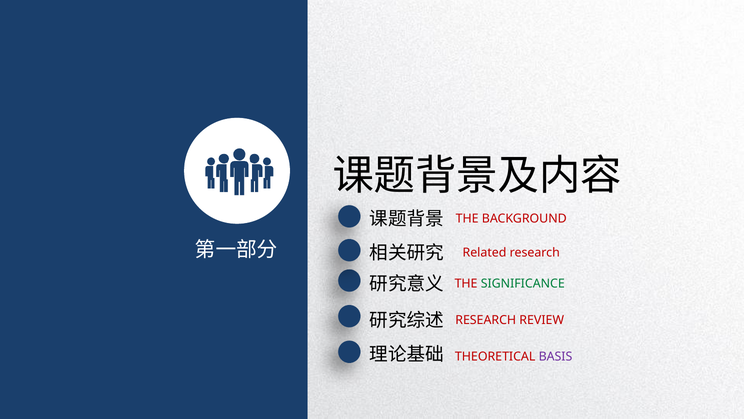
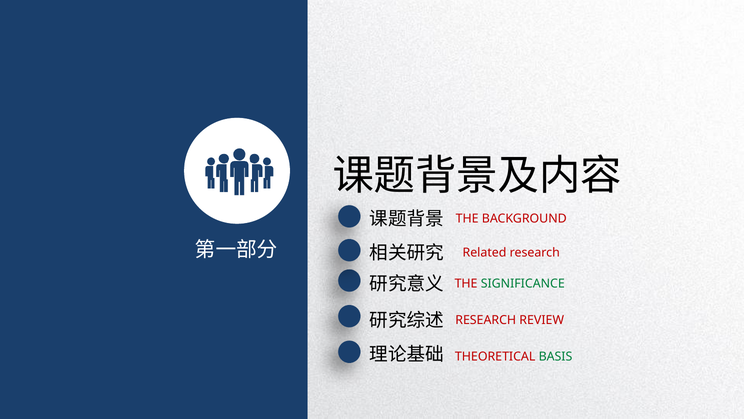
BASIS colour: purple -> green
